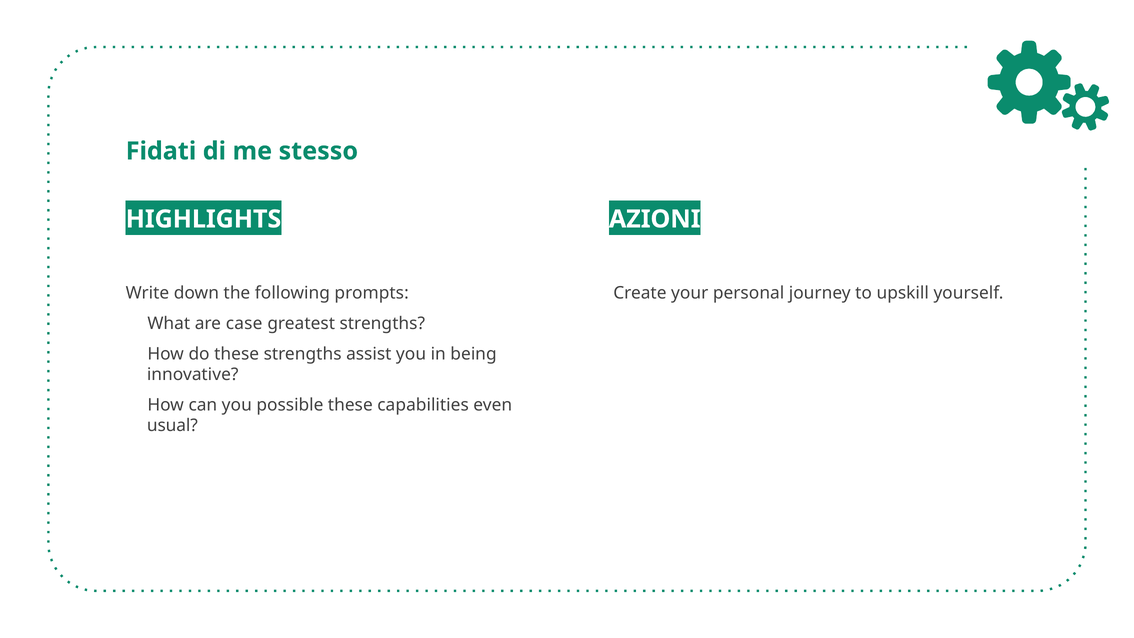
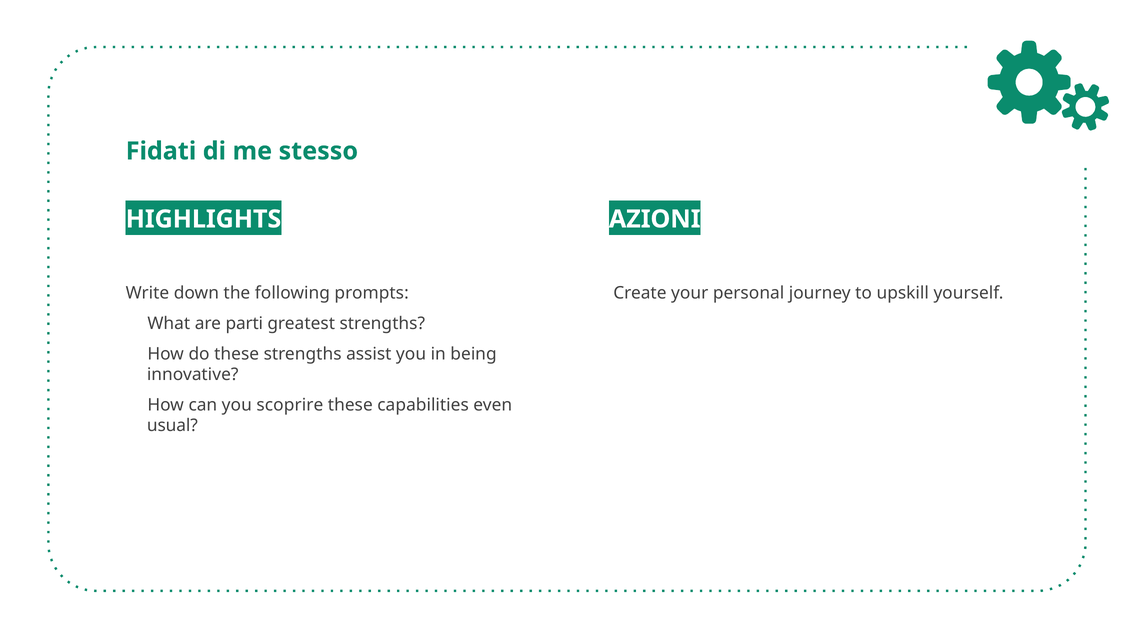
case: case -> parti
possible: possible -> scoprire
